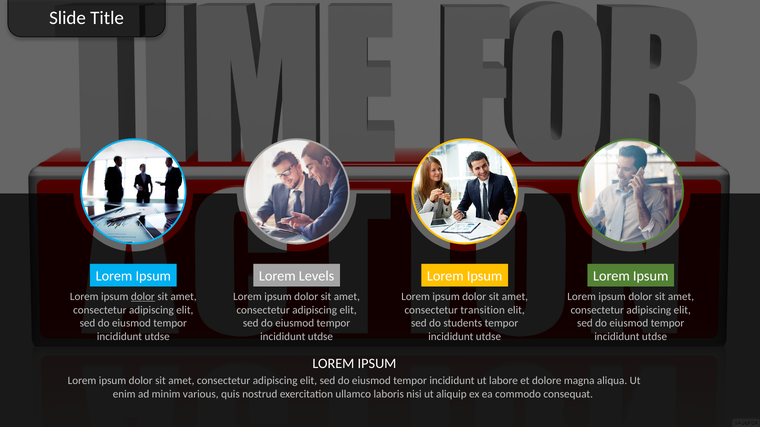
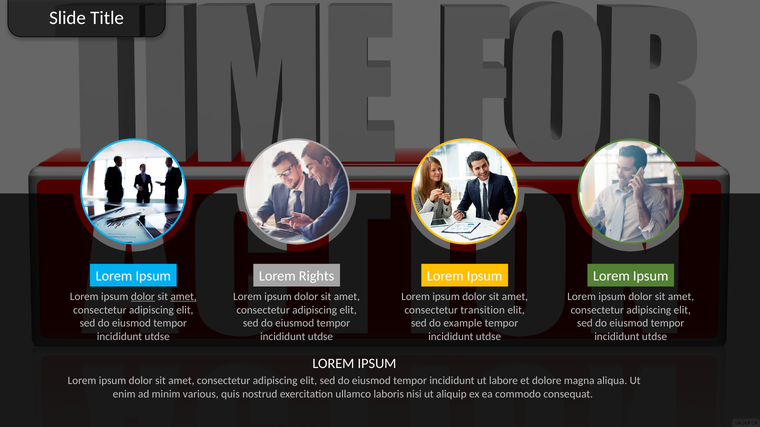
Levels: Levels -> Rights
amet at (184, 297) underline: none -> present
students: students -> example
